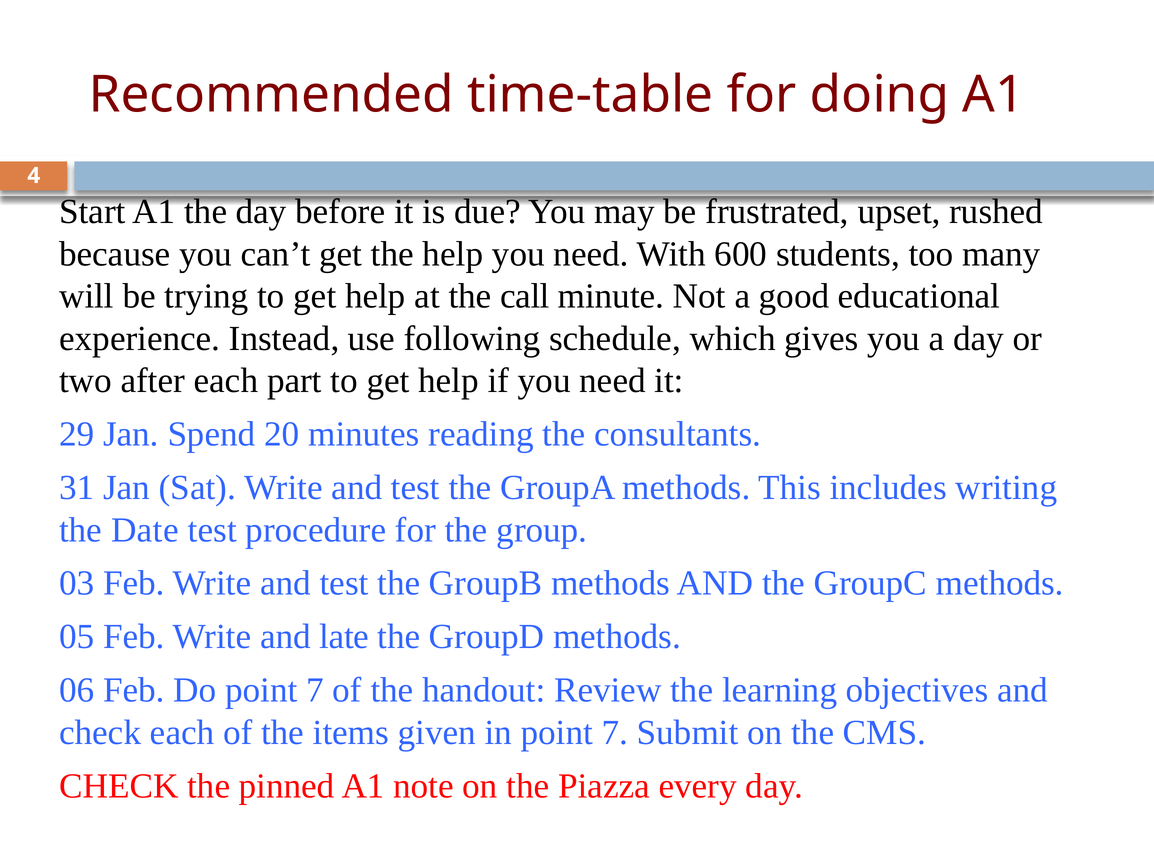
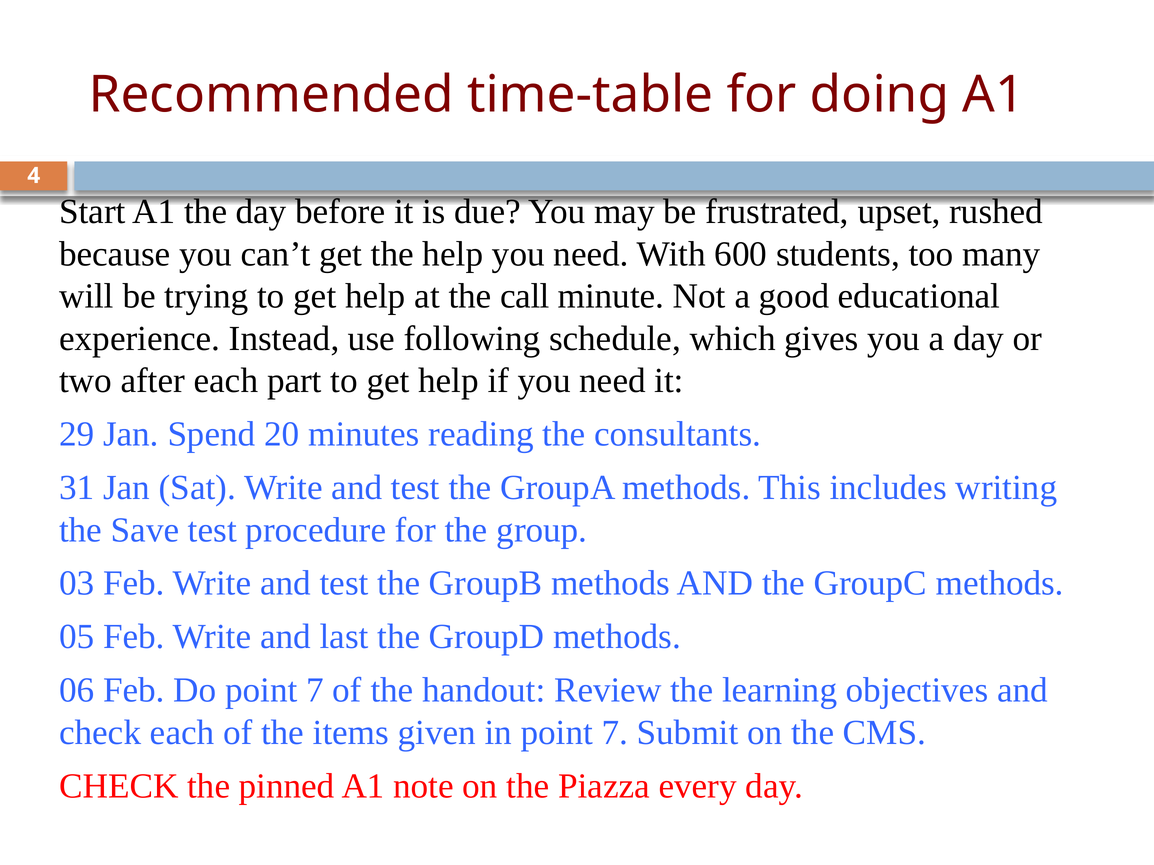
Date: Date -> Save
late: late -> last
